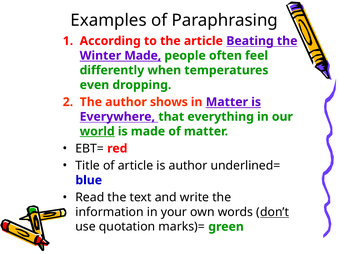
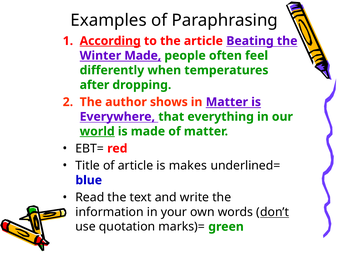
According underline: none -> present
even: even -> after
is author: author -> makes
